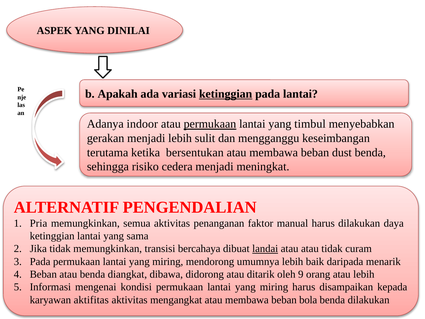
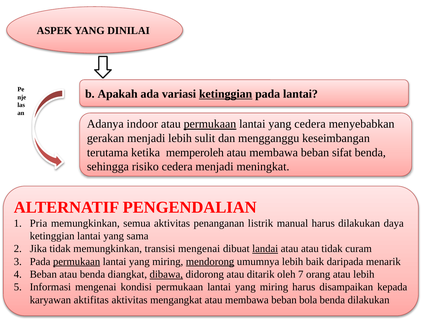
yang timbul: timbul -> cedera
bersentukan: bersentukan -> memperoleh
dust: dust -> sifat
faktor: faktor -> listrik
transisi bercahaya: bercahaya -> mengenai
permukaan at (77, 261) underline: none -> present
mendorong underline: none -> present
dibawa underline: none -> present
9: 9 -> 7
